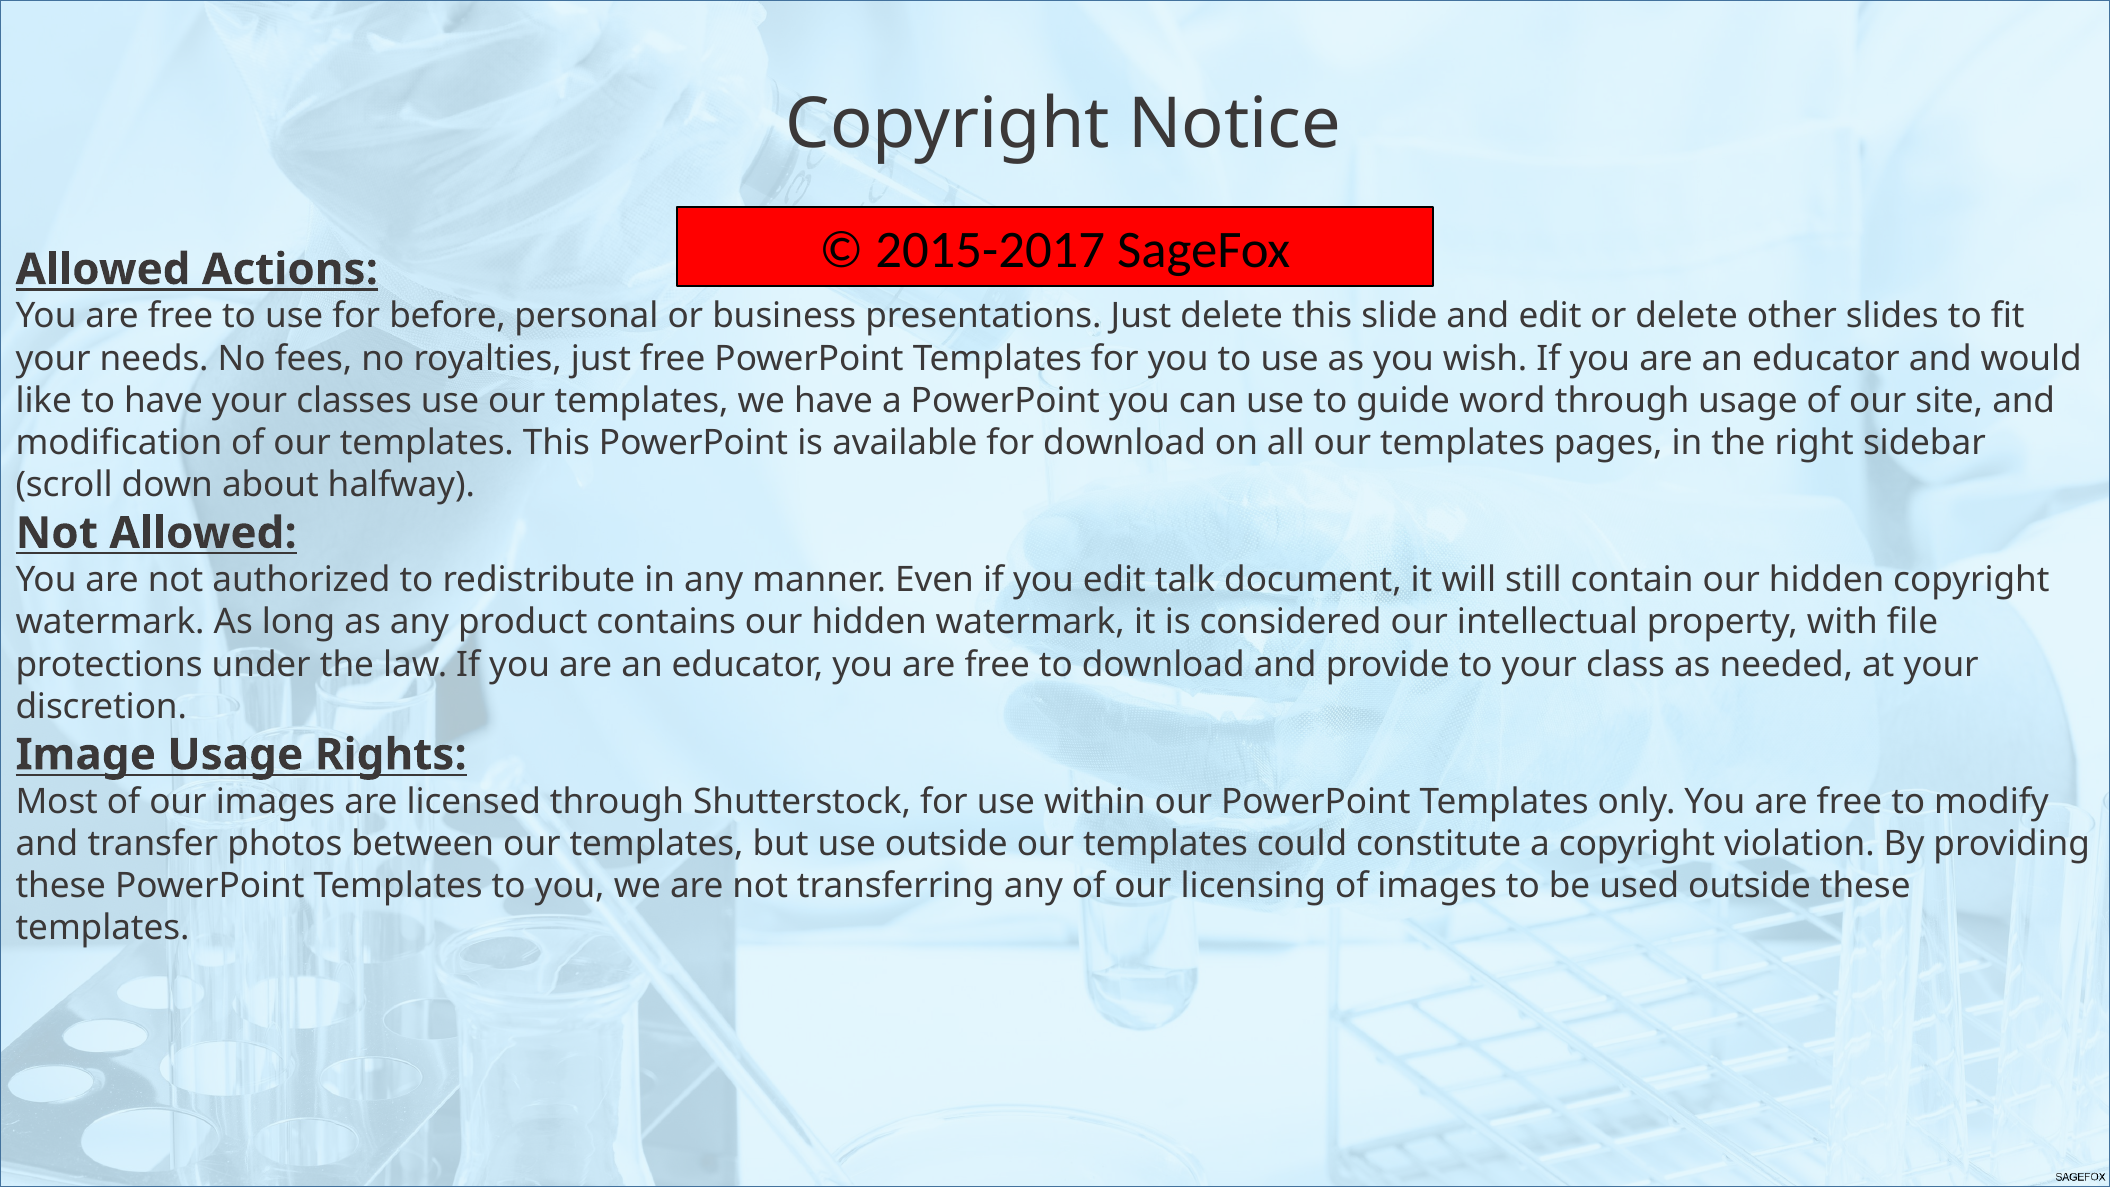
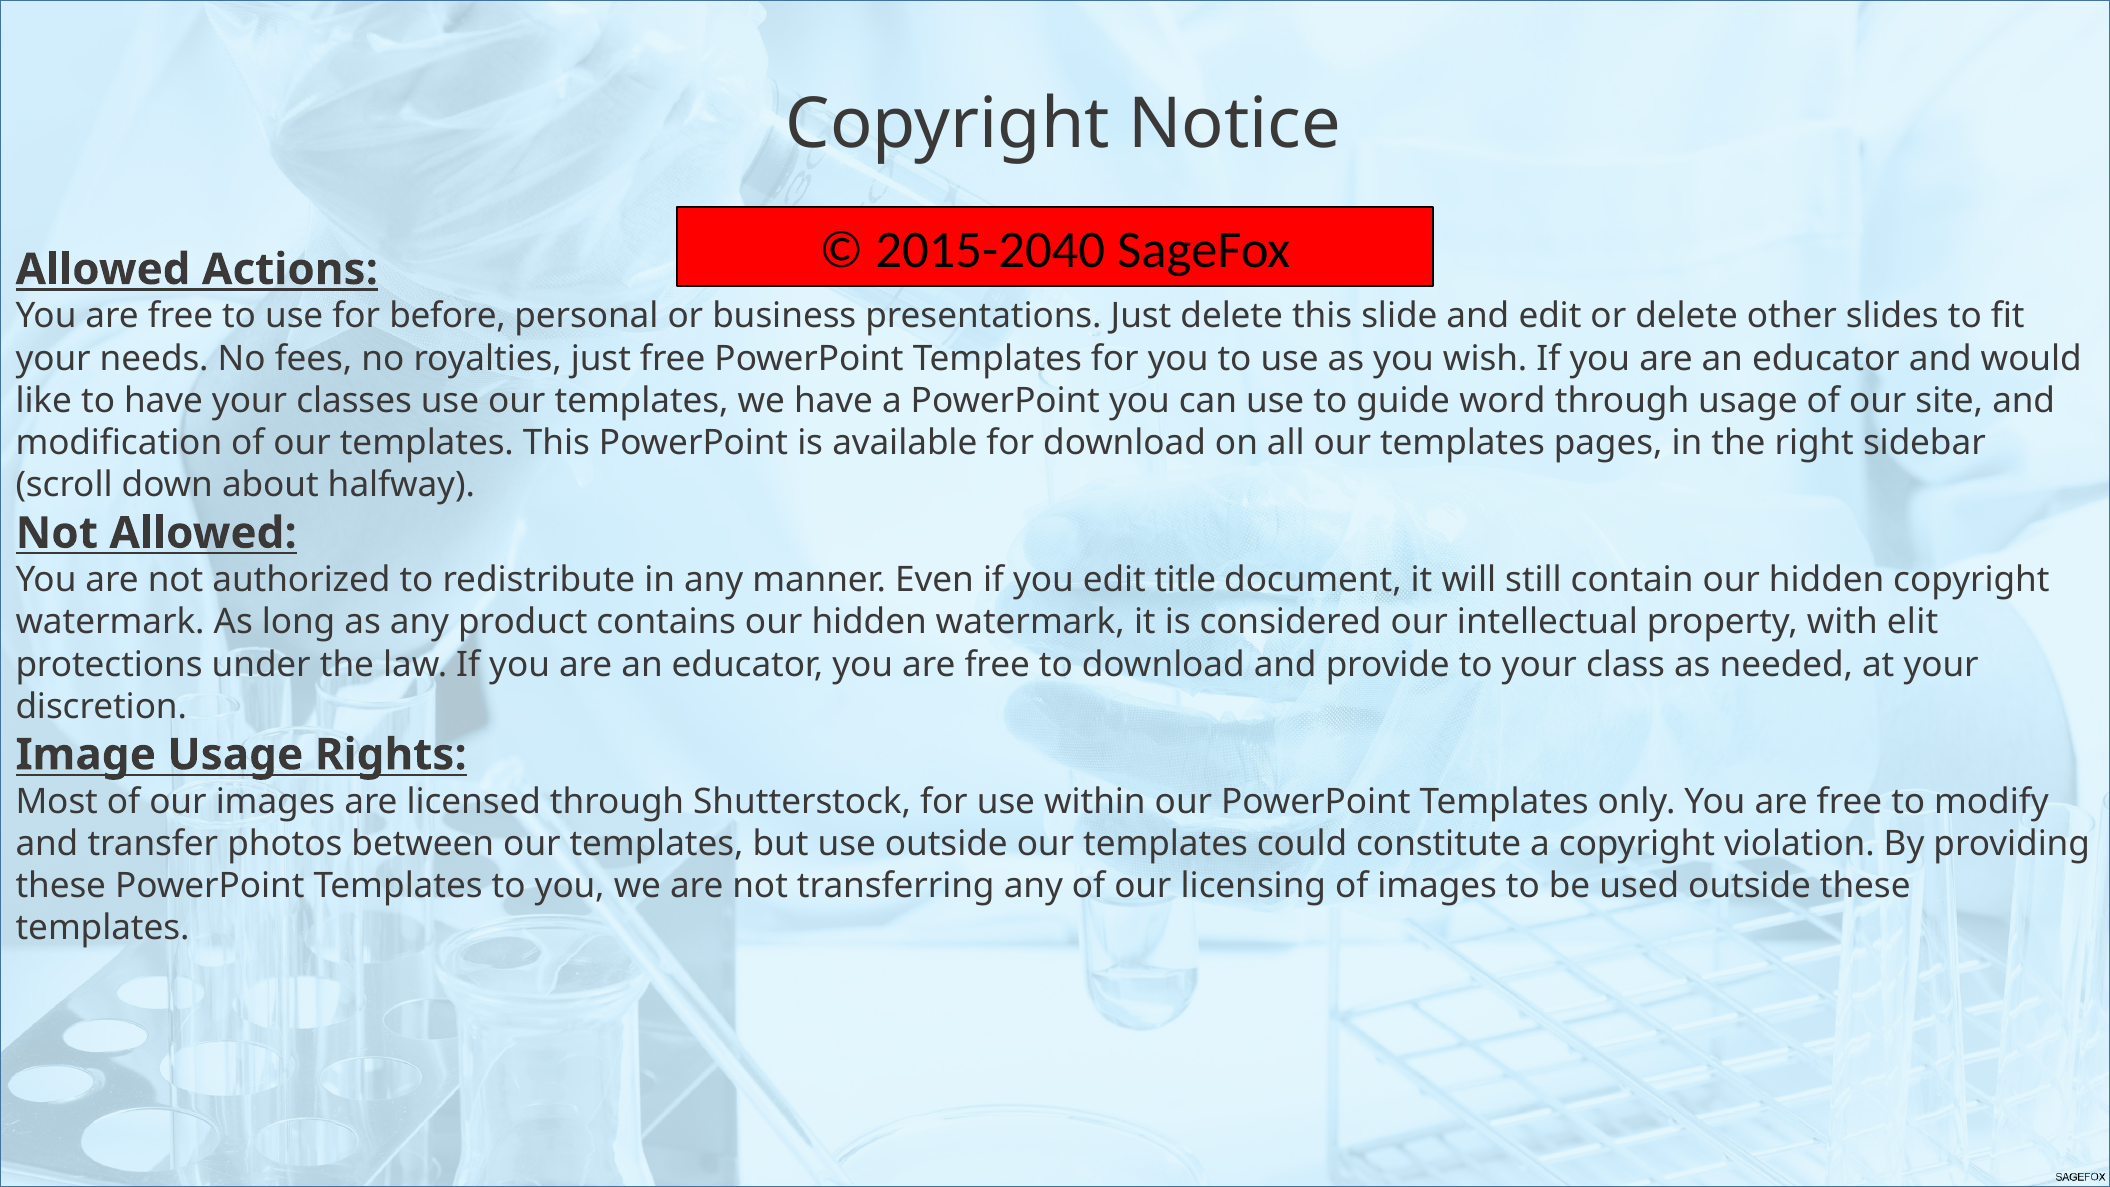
2015-2017: 2015-2017 -> 2015-2040
talk: talk -> title
file: file -> elit
